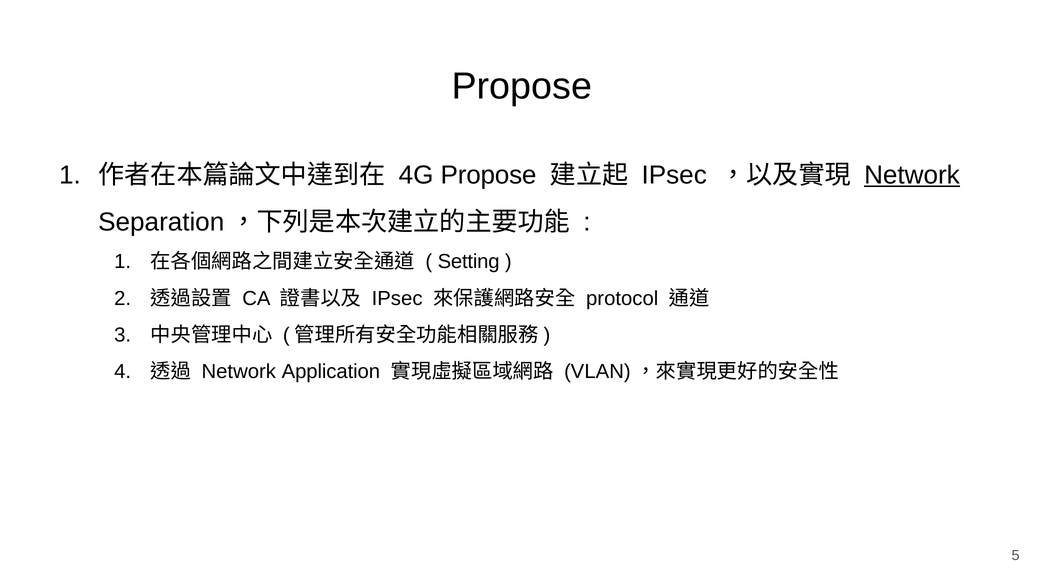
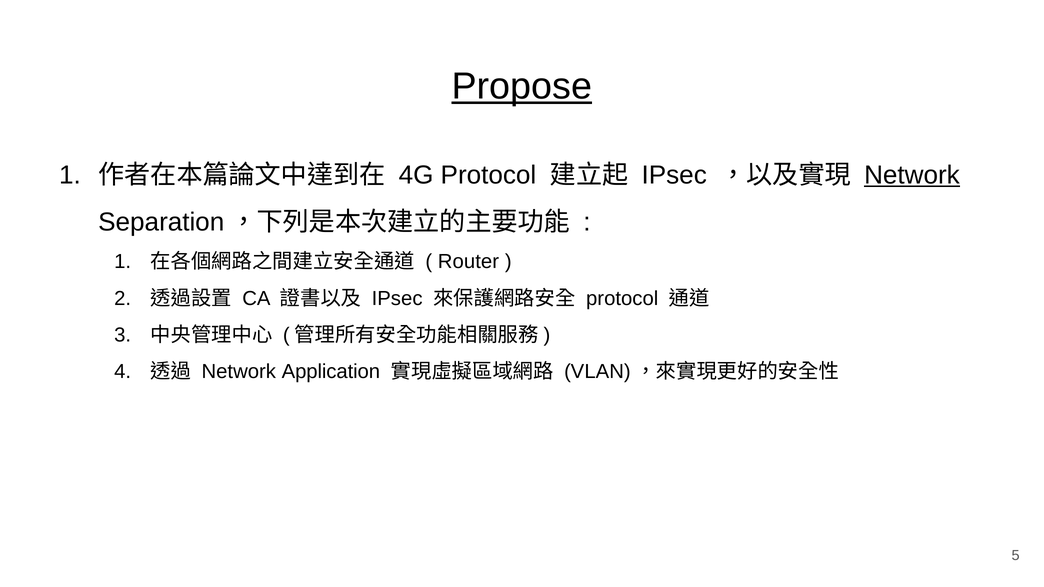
Propose at (522, 86) underline: none -> present
4G Propose: Propose -> Protocol
Setting: Setting -> Router
